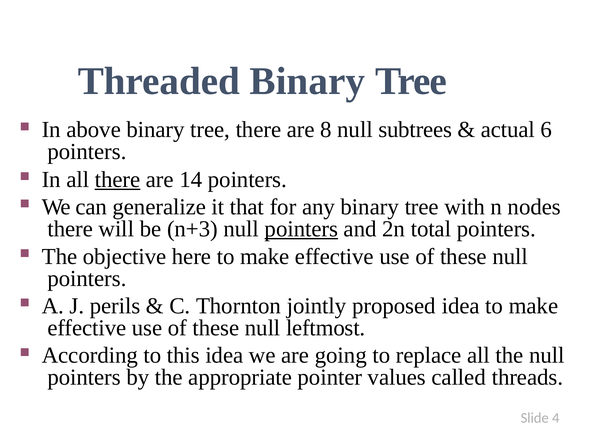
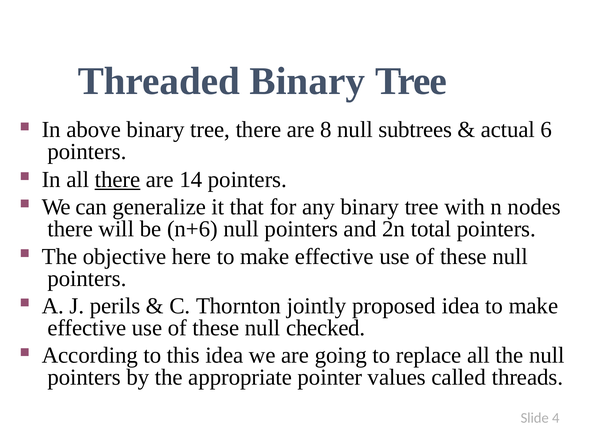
n+3: n+3 -> n+6
pointers at (301, 229) underline: present -> none
leftmost: leftmost -> checked
